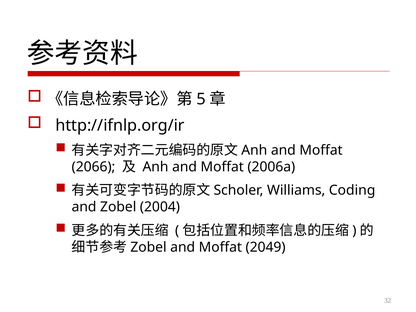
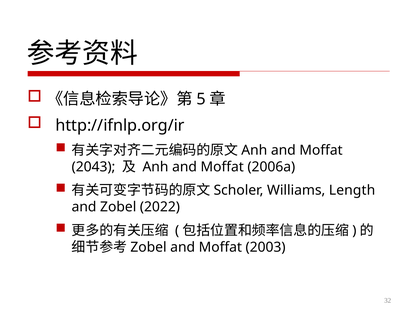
2066: 2066 -> 2043
Coding: Coding -> Length
2004: 2004 -> 2022
2049: 2049 -> 2003
